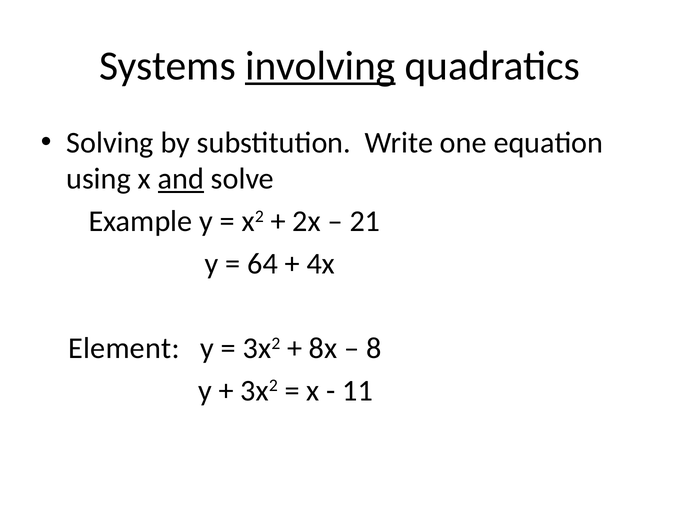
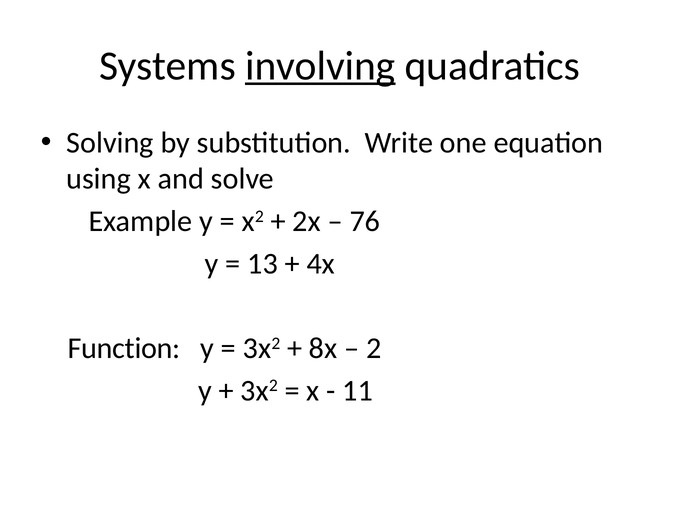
and underline: present -> none
21: 21 -> 76
64: 64 -> 13
Element: Element -> Function
8: 8 -> 2
